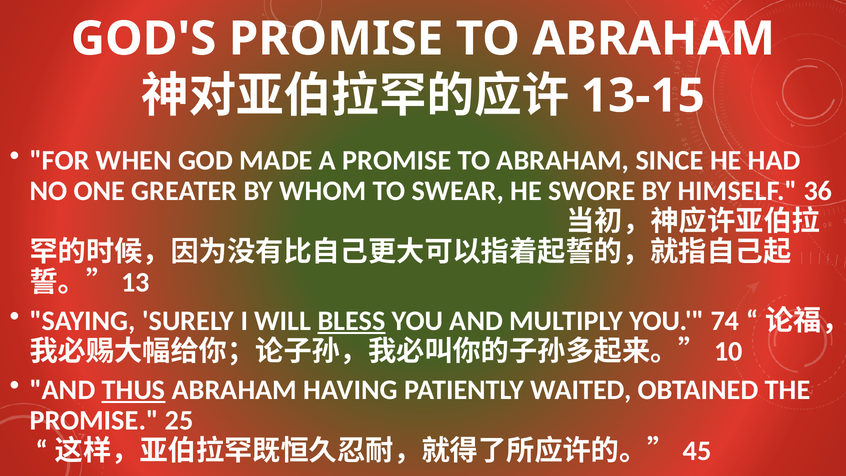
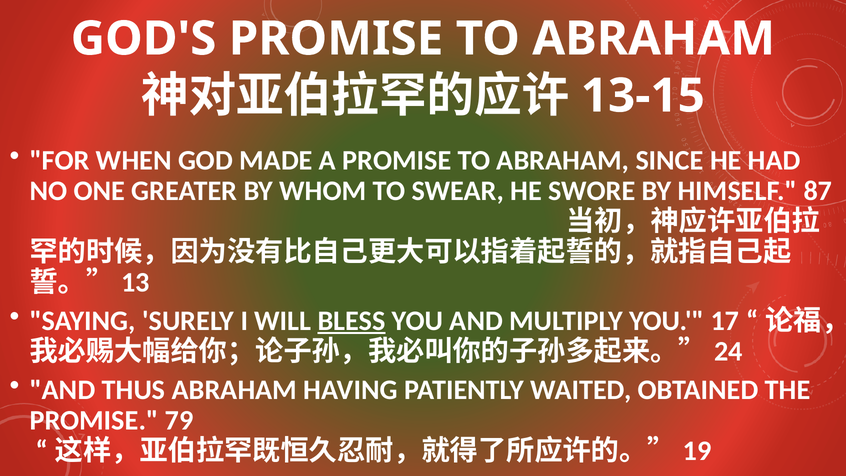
36: 36 -> 87
74: 74 -> 17
10: 10 -> 24
THUS underline: present -> none
25: 25 -> 79
45: 45 -> 19
